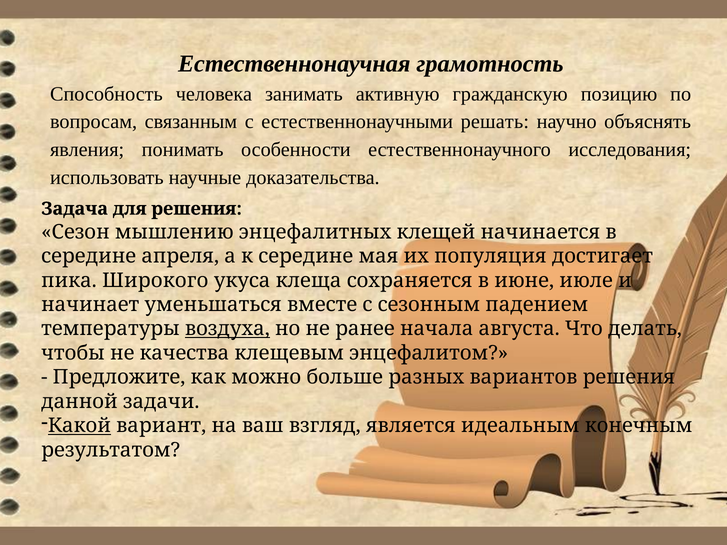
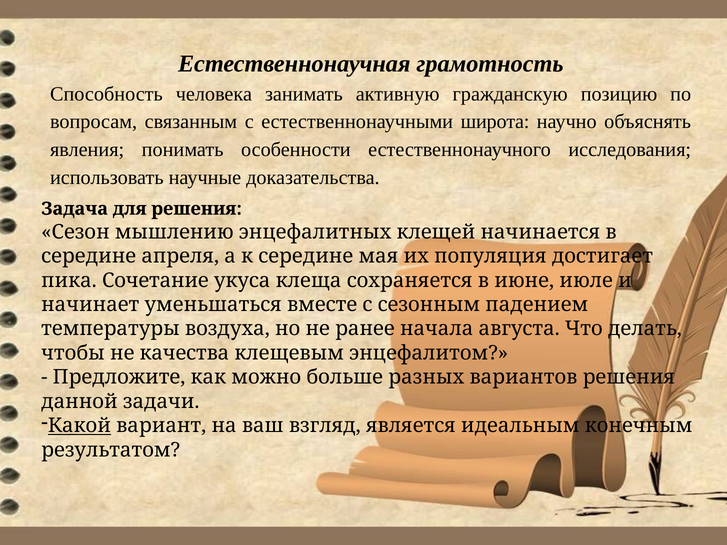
решать: решать -> широта
Широкого: Широкого -> Сочетание
воздуха underline: present -> none
